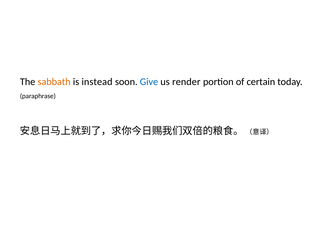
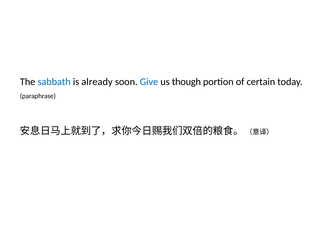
sabbath colour: orange -> blue
instead: instead -> already
render: render -> though
